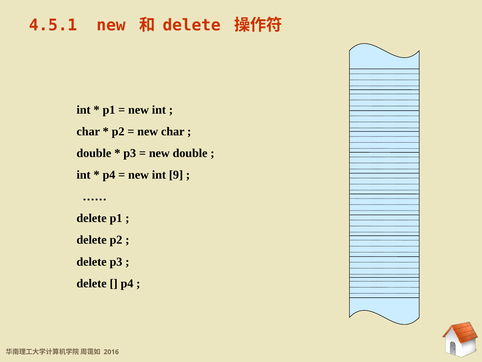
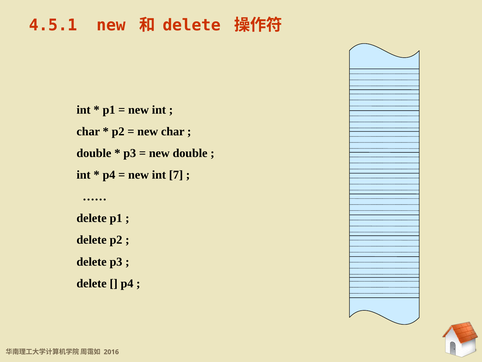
9: 9 -> 7
